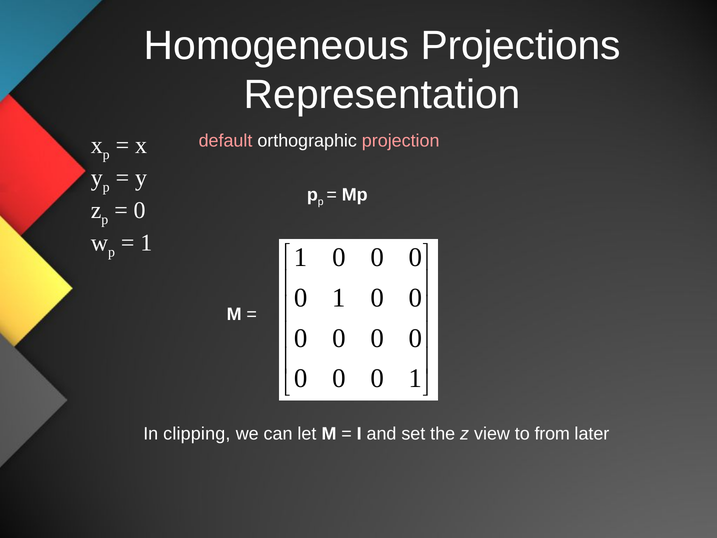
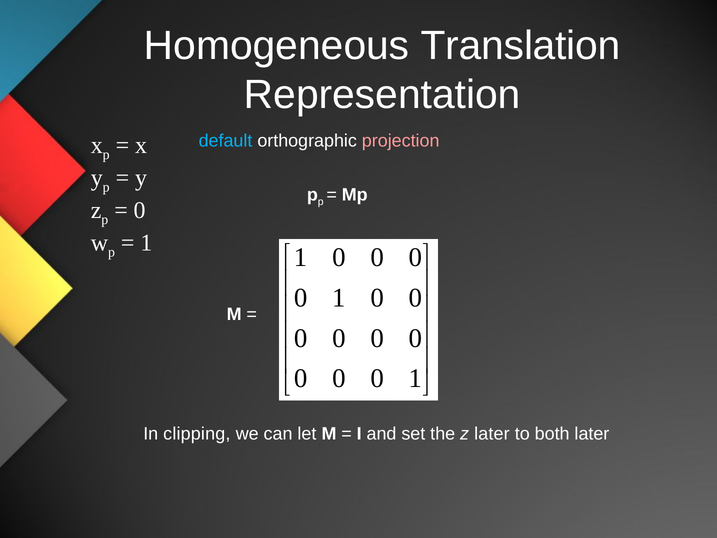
Projections: Projections -> Translation
default colour: pink -> light blue
z view: view -> later
from: from -> both
